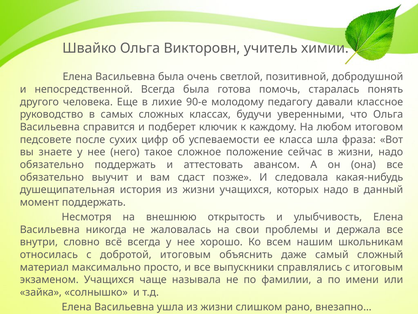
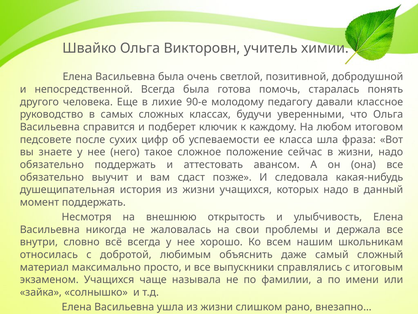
добротой итоговым: итоговым -> любимым
